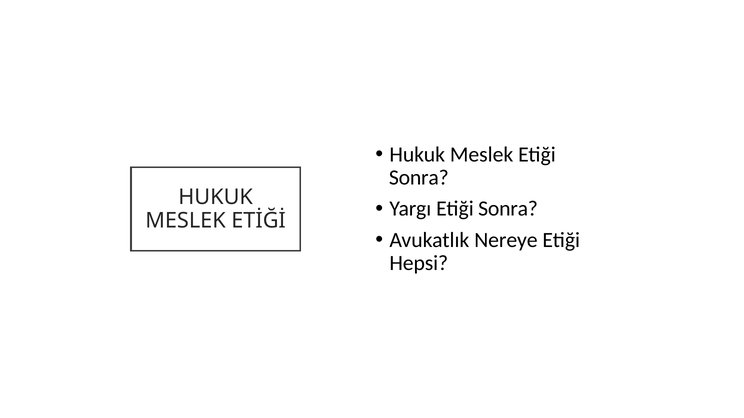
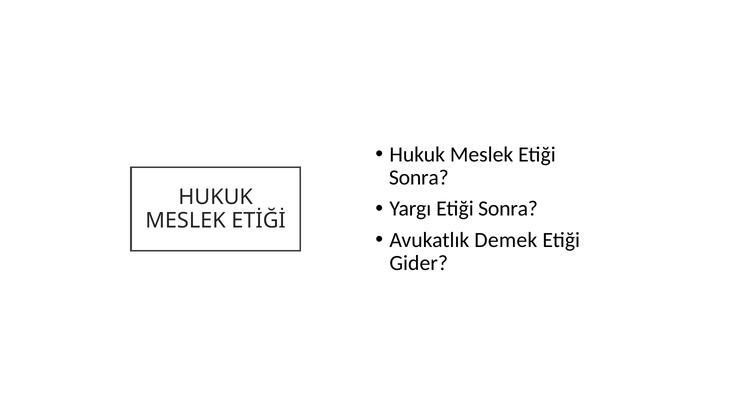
Nereye: Nereye -> Demek
Hepsi: Hepsi -> Gider
